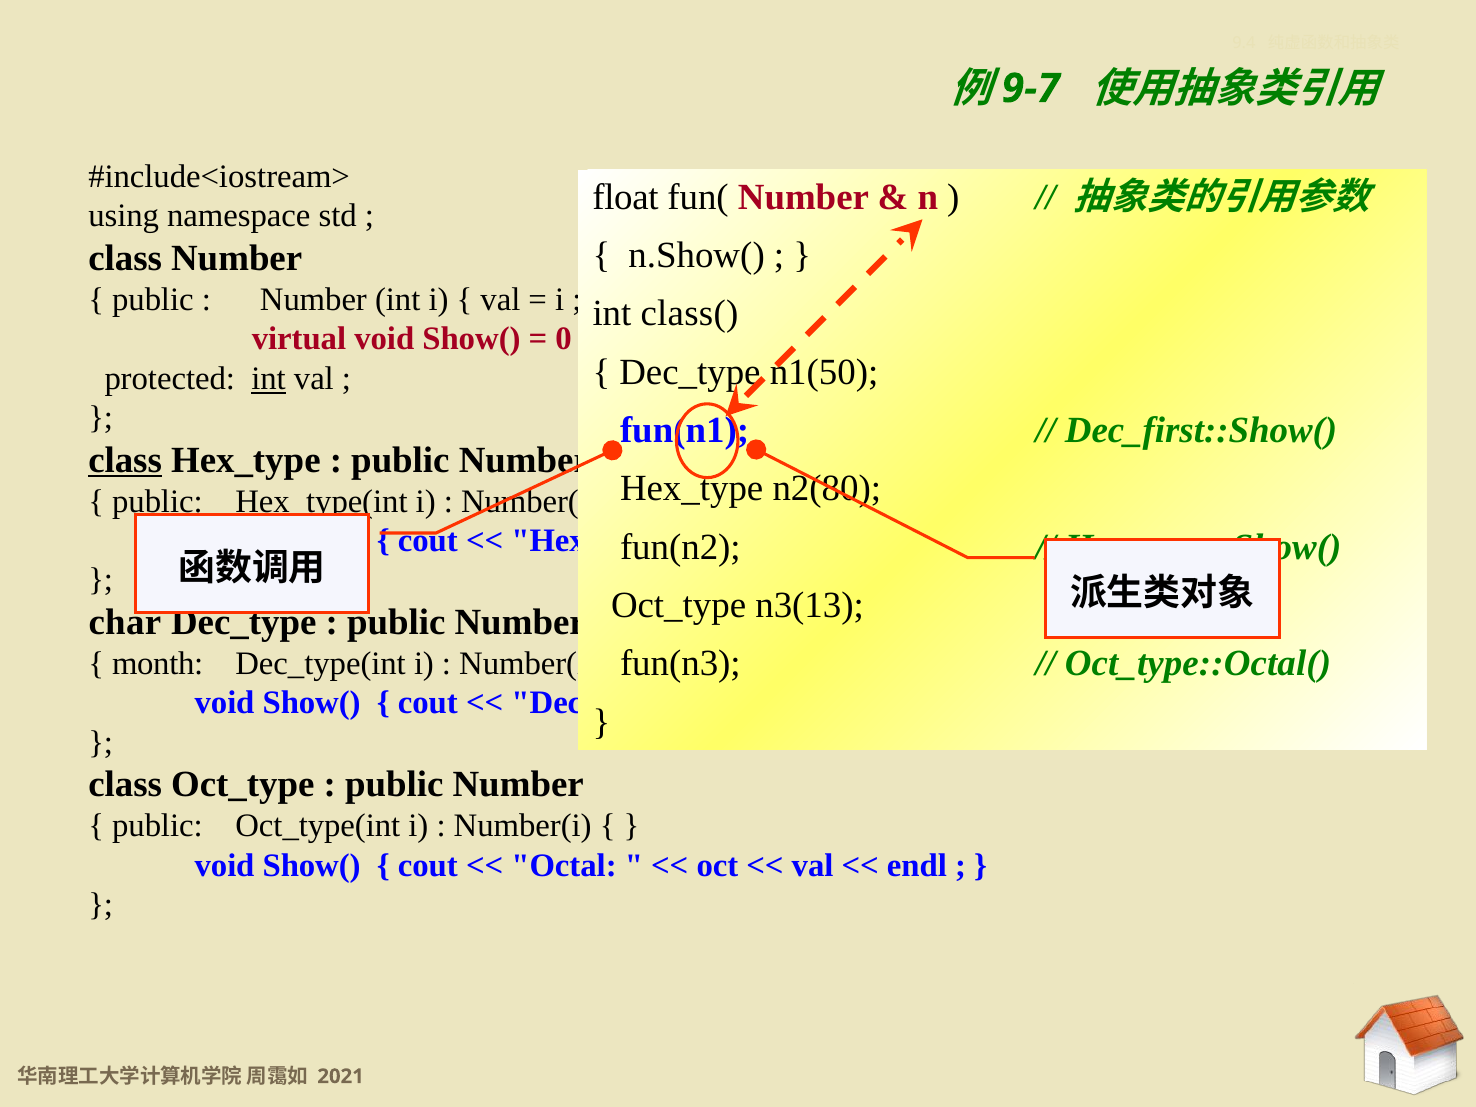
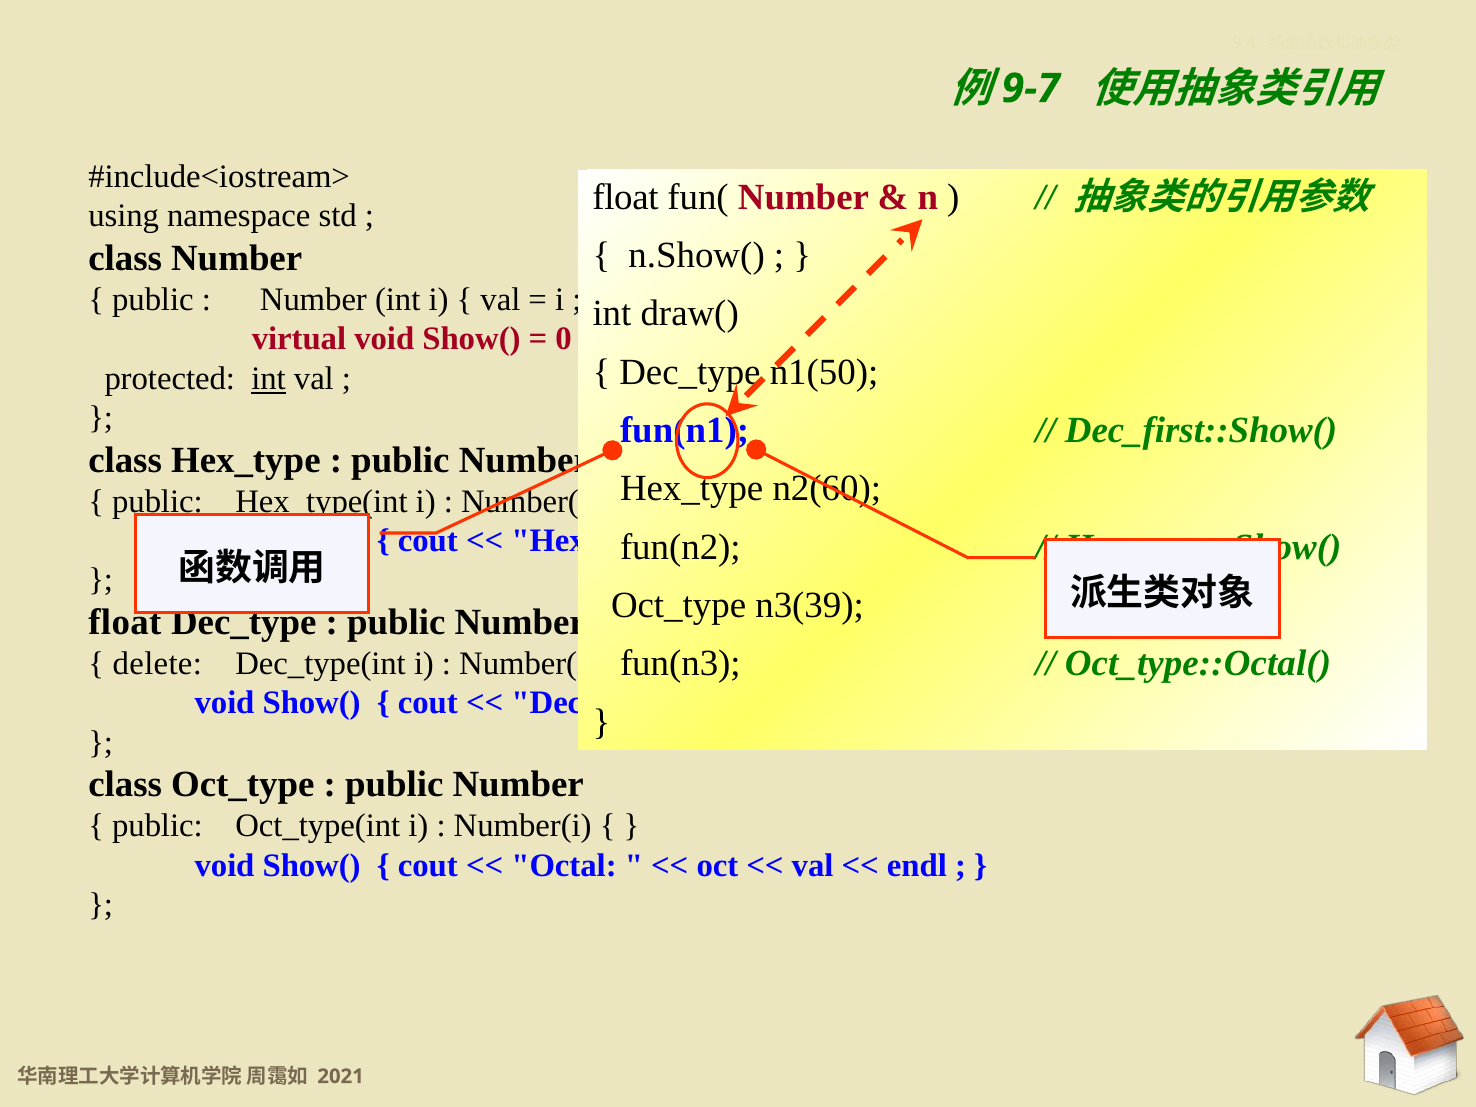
class(: class( -> draw(
class at (125, 460) underline: present -> none
n2(80: n2(80 -> n2(60
n3(13: n3(13 -> n3(39
char at (125, 622): char -> float
month: month -> delete
